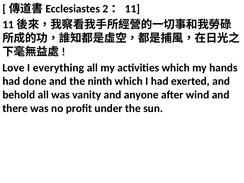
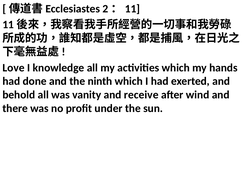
everything: everything -> knowledge
anyone: anyone -> receive
